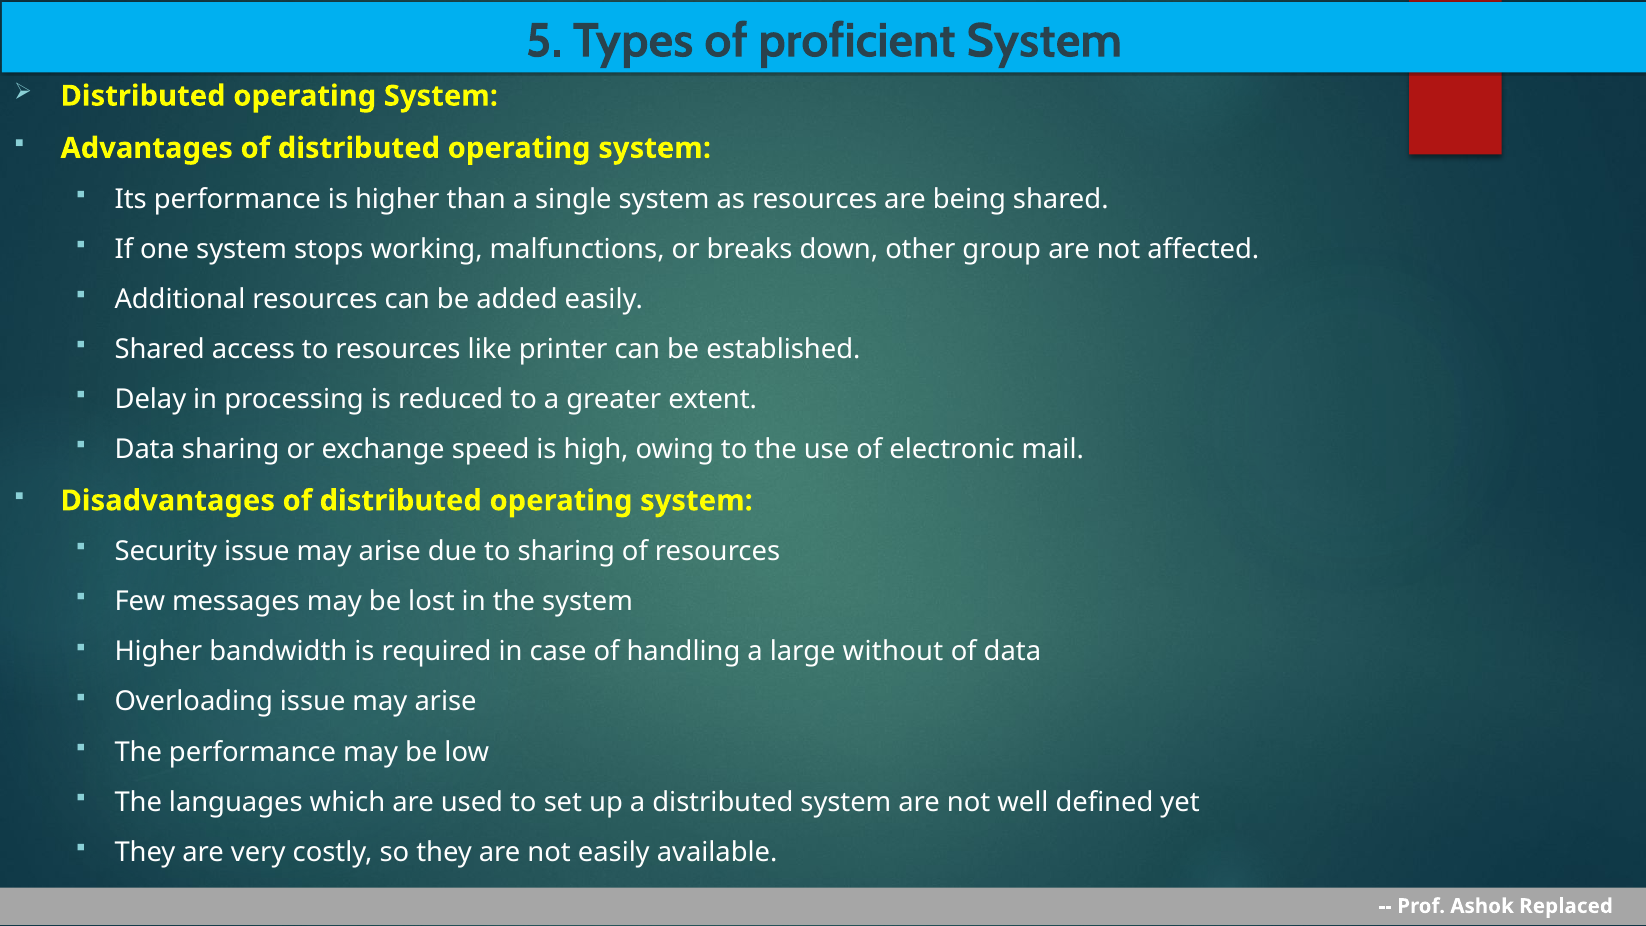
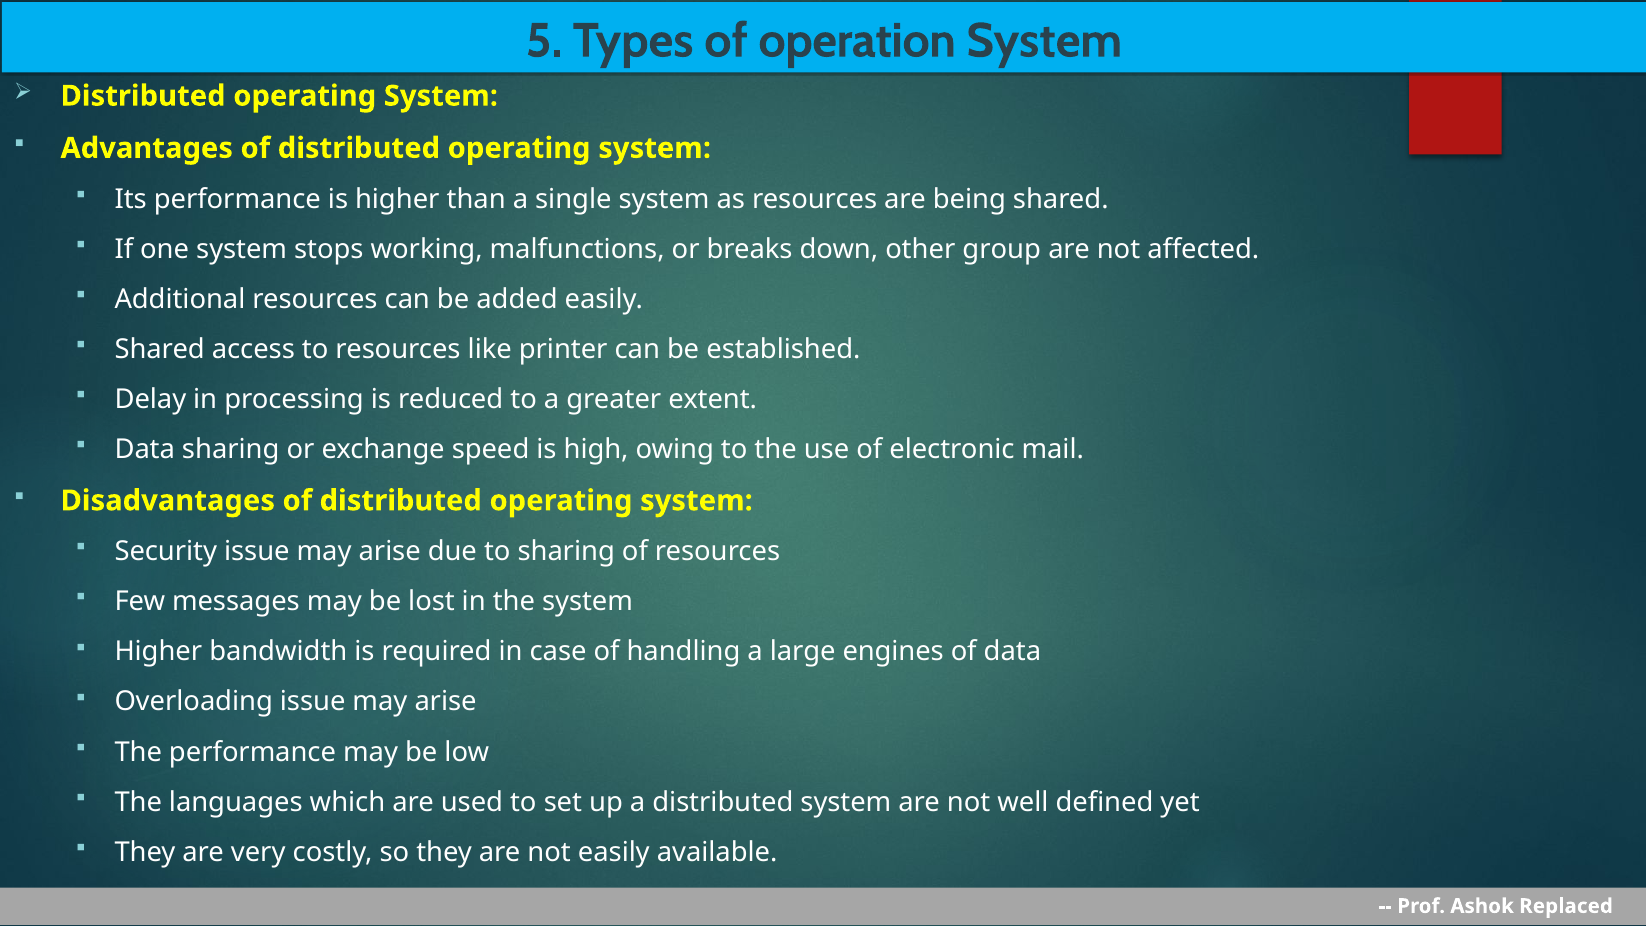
proficient: proficient -> operation
without: without -> engines
